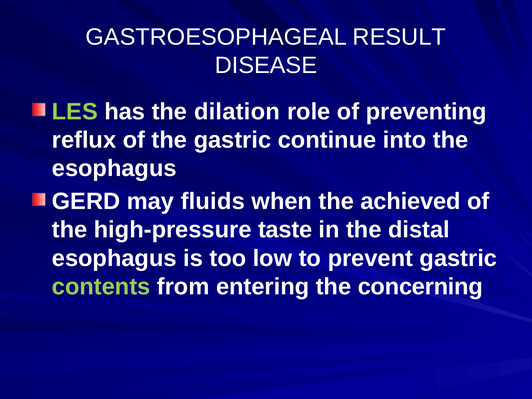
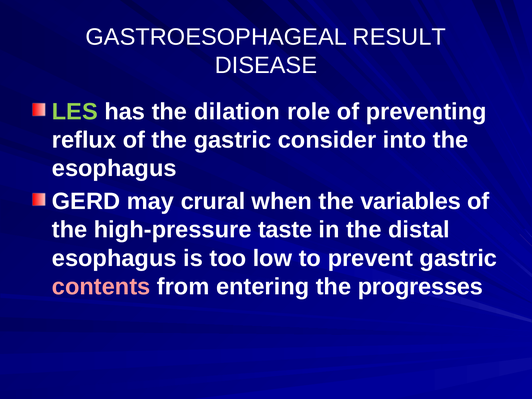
continue: continue -> consider
fluids: fluids -> crural
achieved: achieved -> variables
contents colour: light green -> pink
concerning: concerning -> progresses
